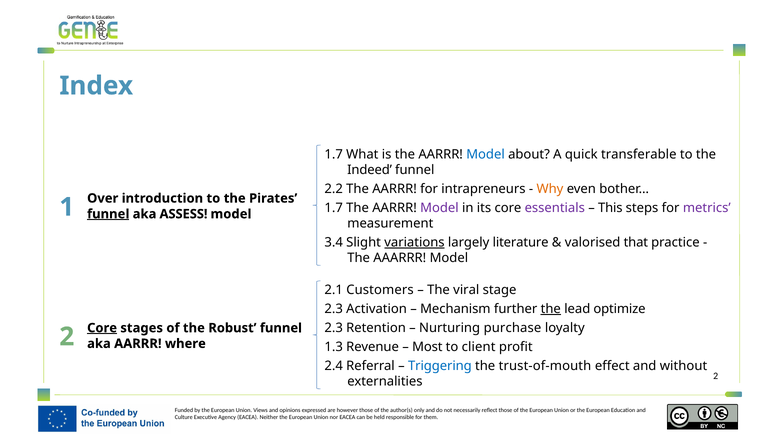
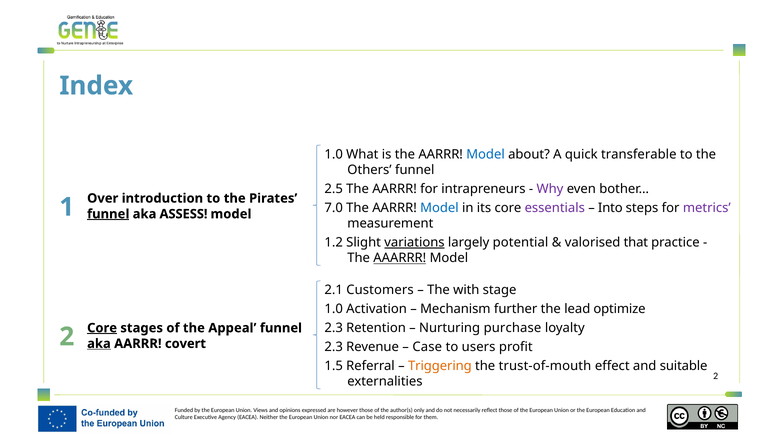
1.7 at (334, 154): 1.7 -> 1.0
Indeed: Indeed -> Others
2.2: 2.2 -> 2.5
Why colour: orange -> purple
1.7 at (334, 208): 1.7 -> 7.0
Model at (439, 208) colour: purple -> blue
This: This -> Into
3.4: 3.4 -> 1.2
literature: literature -> potential
AAARRR underline: none -> present
viral: viral -> with
2.3 at (334, 309): 2.3 -> 1.0
the at (551, 309) underline: present -> none
Robust: Robust -> Appeal
aka at (99, 343) underline: none -> present
where: where -> covert
1.3 at (334, 346): 1.3 -> 2.3
Most: Most -> Case
client: client -> users
2.4: 2.4 -> 1.5
Triggering colour: blue -> orange
without: without -> suitable
